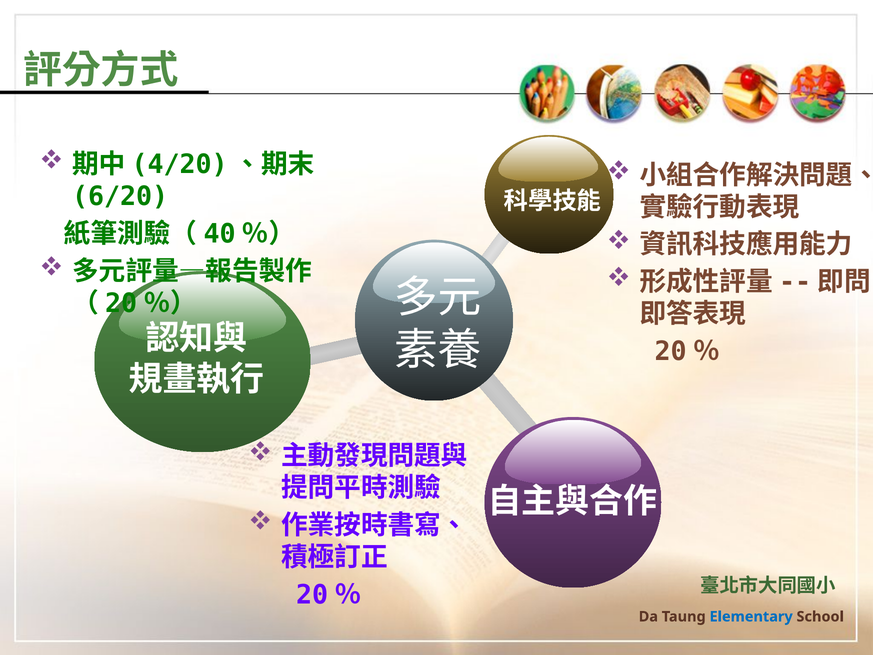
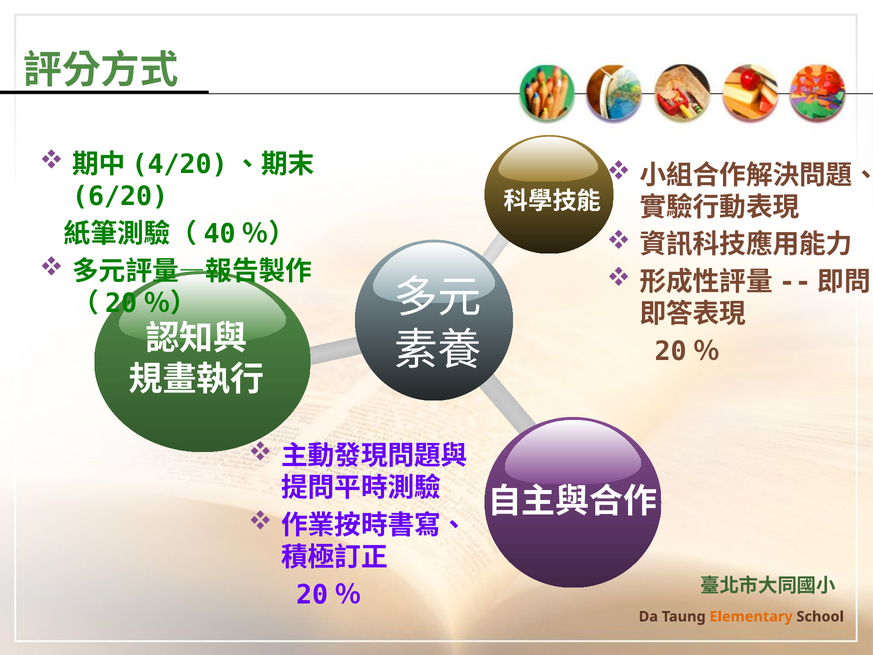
Elementary colour: blue -> orange
